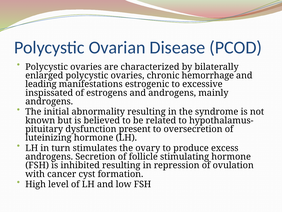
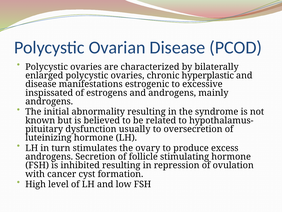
hemorrhage: hemorrhage -> hyperplastic
leading at (41, 84): leading -> disease
present: present -> usually
